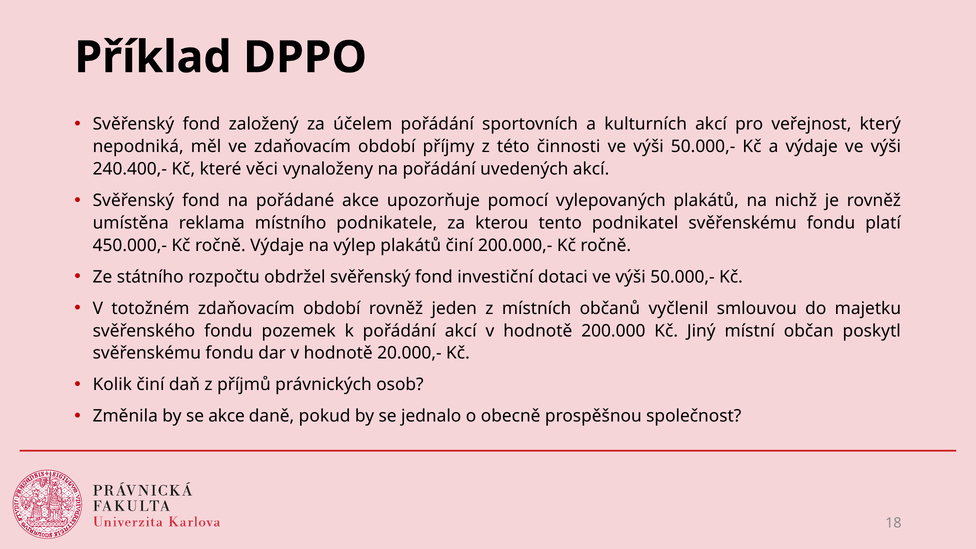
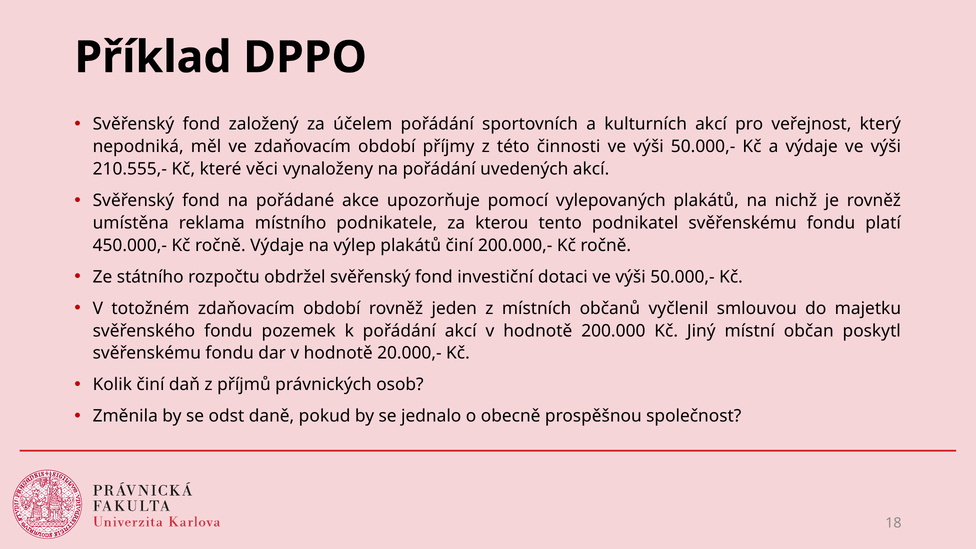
240.400,-: 240.400,- -> 210.555,-
se akce: akce -> odst
